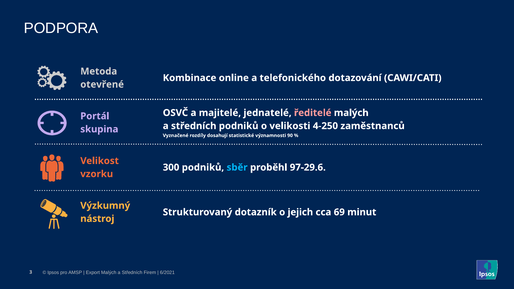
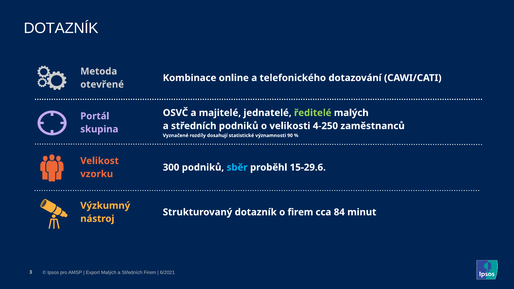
PODPORA at (61, 28): PODPORA -> DOTAZNÍK
ředitelé colour: pink -> light green
97-29.6: 97-29.6 -> 15-29.6
o jejich: jejich -> firem
69: 69 -> 84
